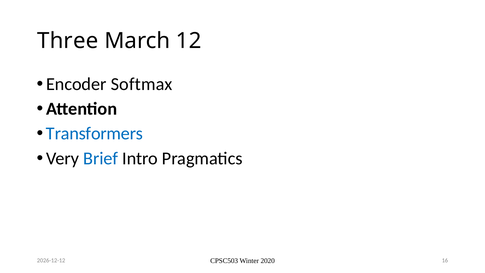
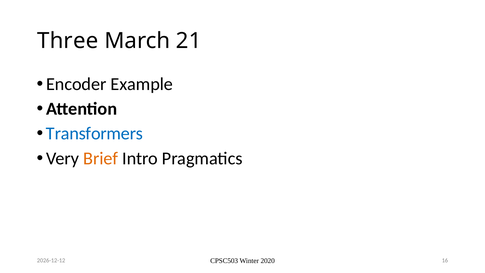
12: 12 -> 21
Softmax: Softmax -> Example
Brief colour: blue -> orange
